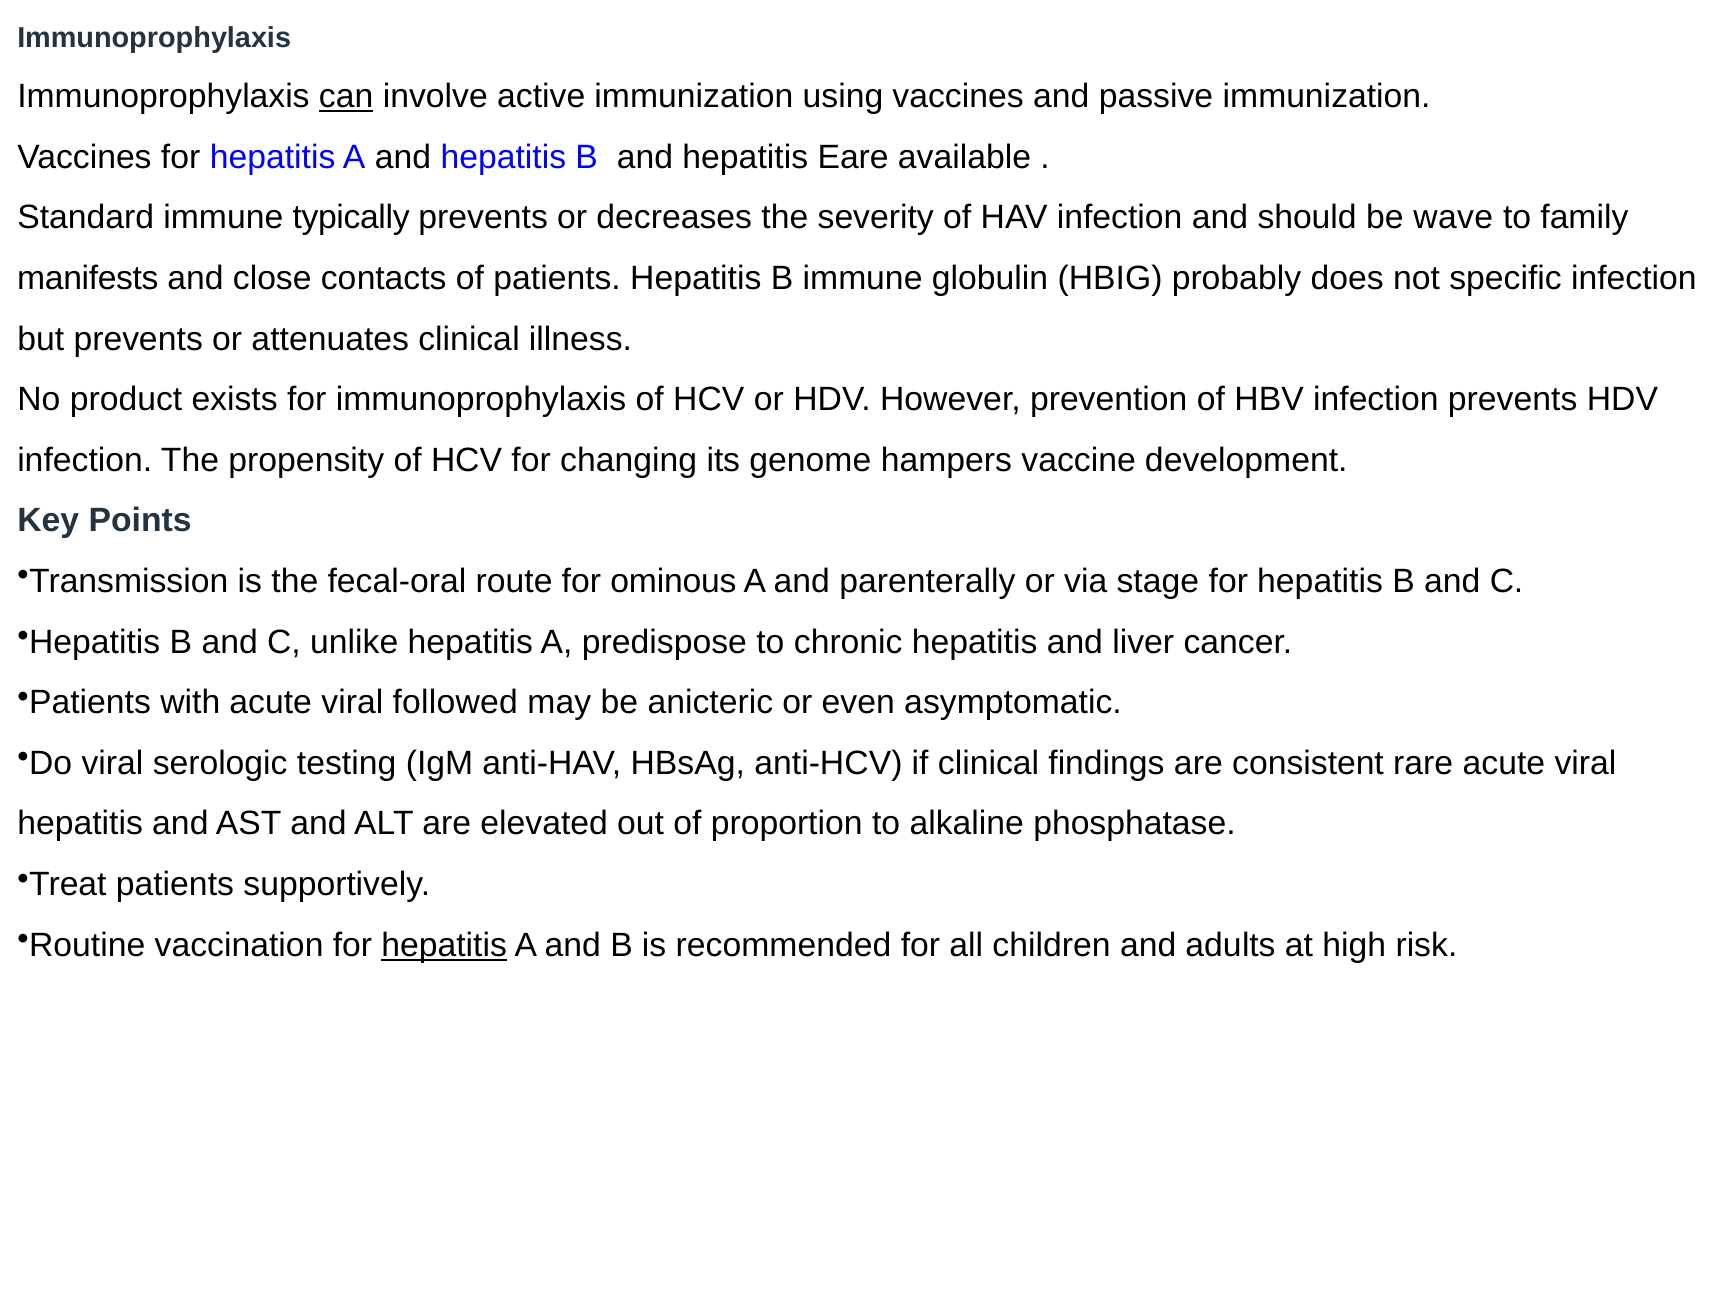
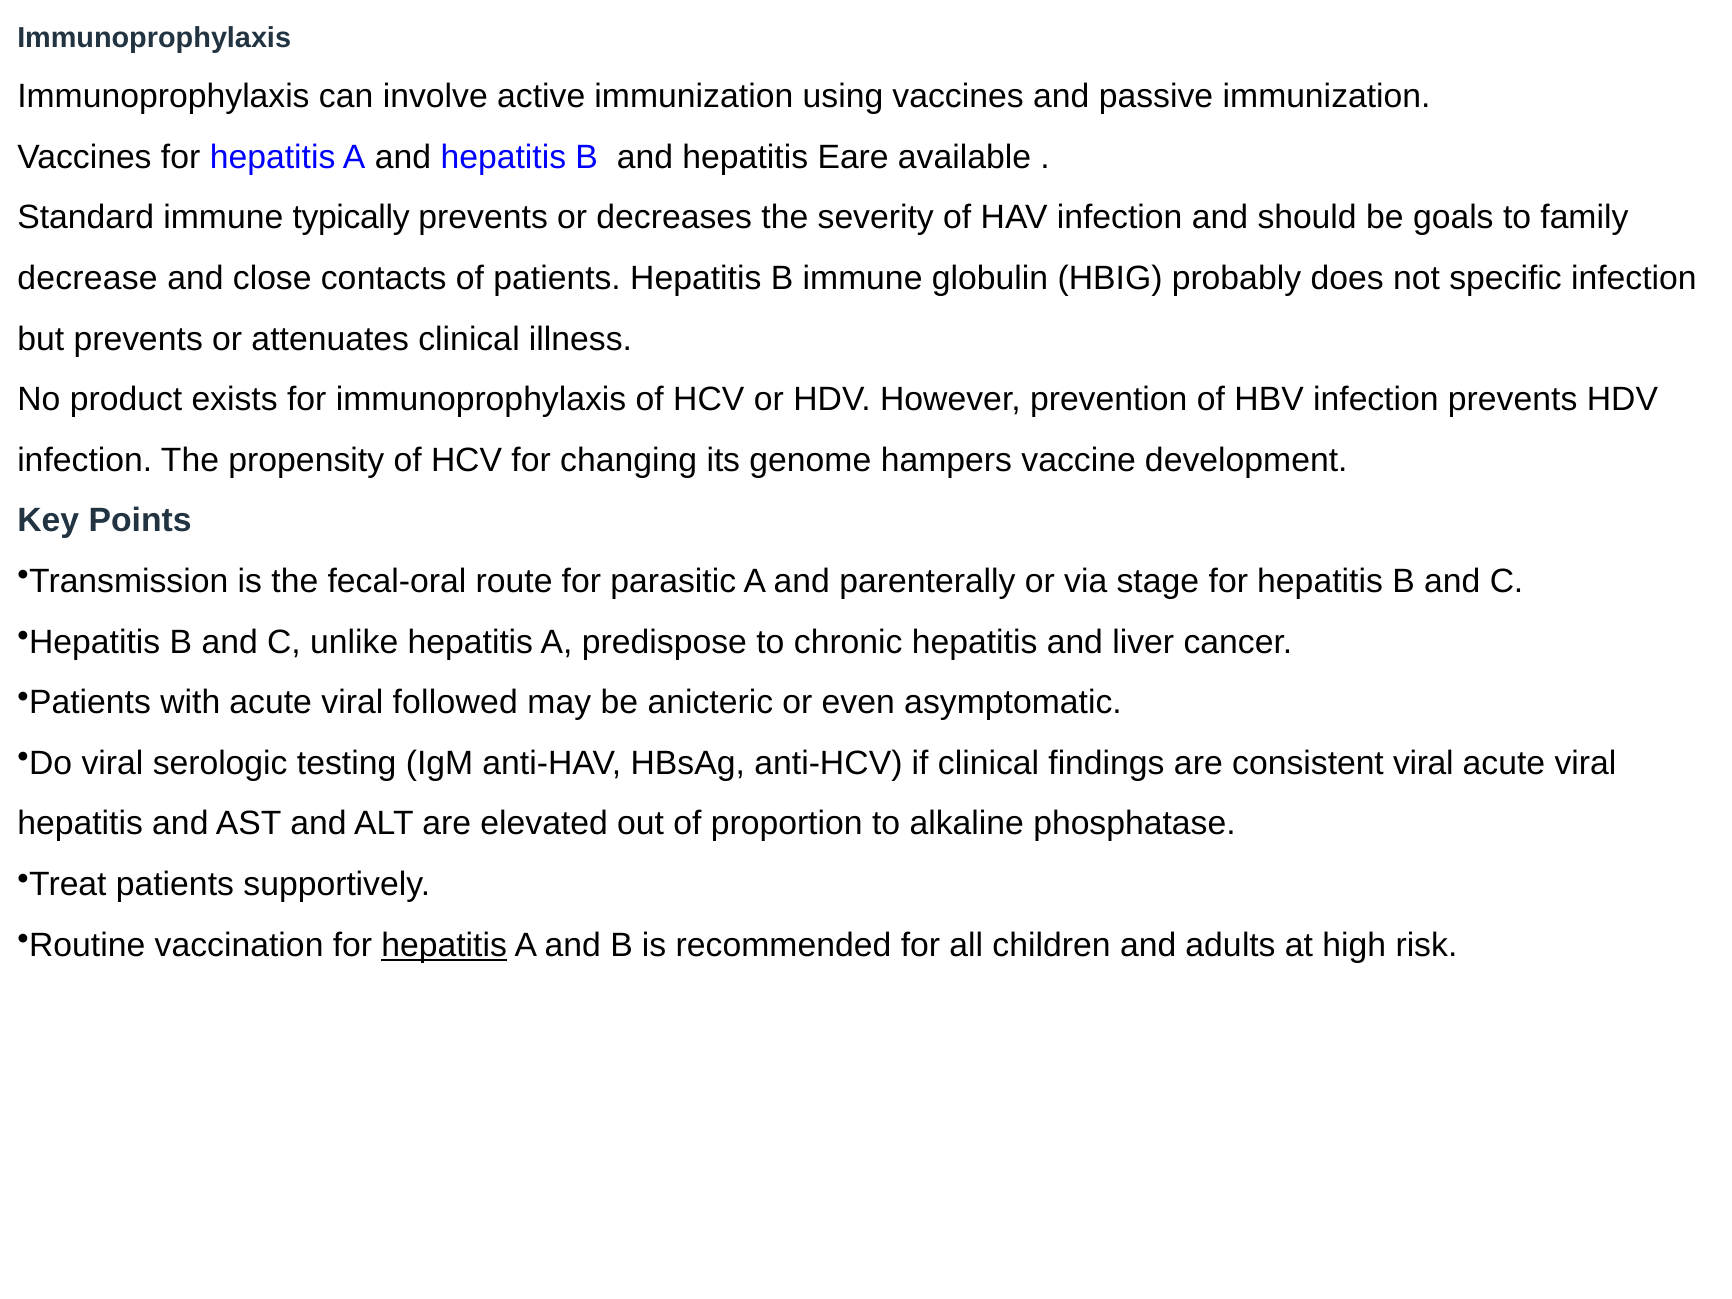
can underline: present -> none
wave: wave -> goals
manifests: manifests -> decrease
ominous: ominous -> parasitic
consistent rare: rare -> viral
